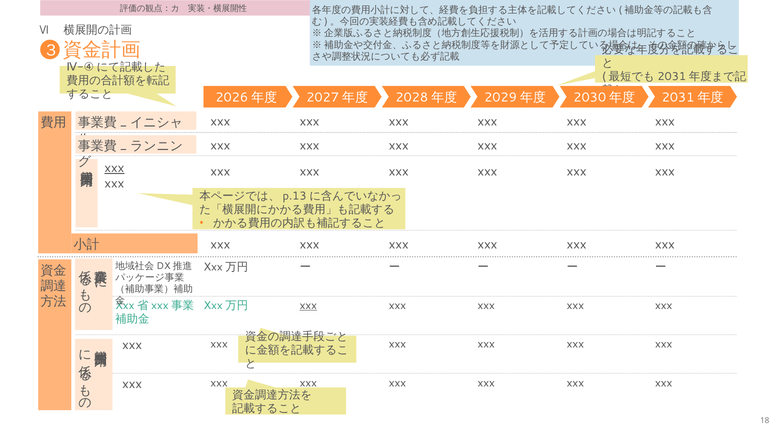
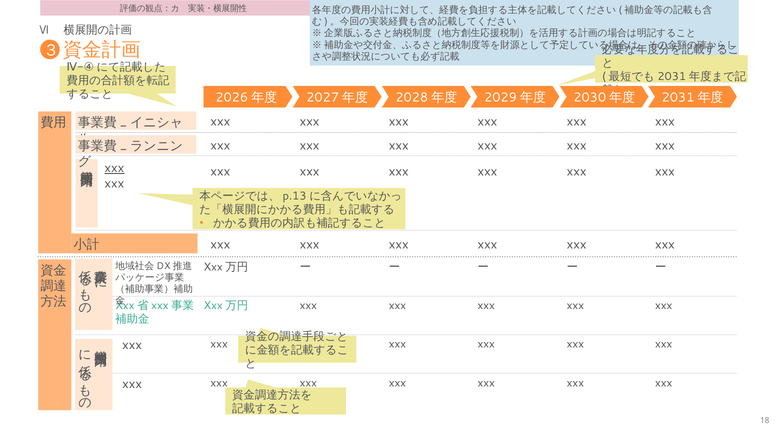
xxx at (308, 305) underline: present -> none
